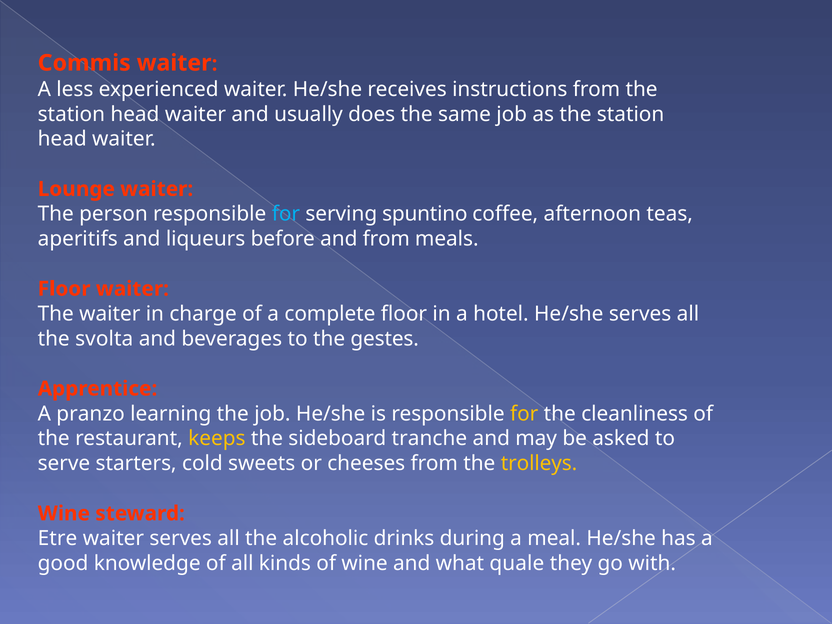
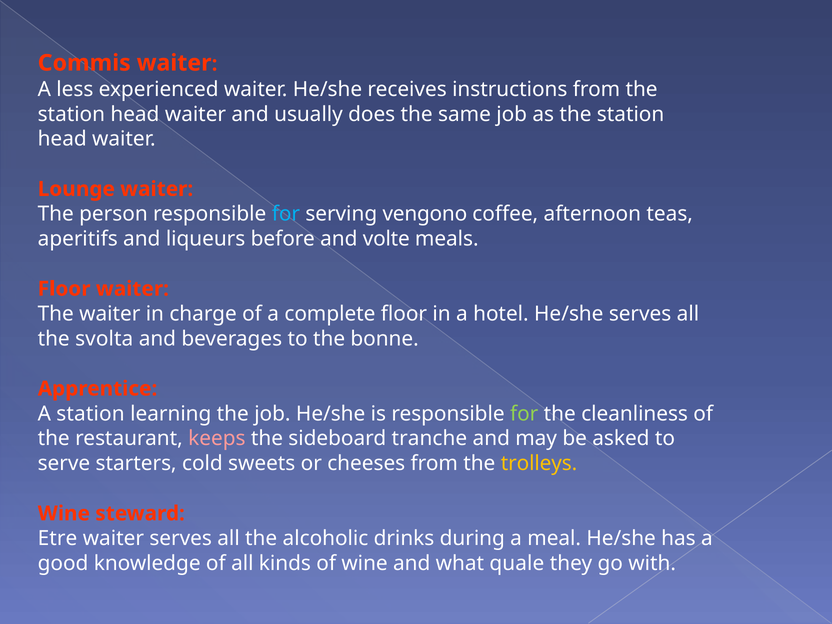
spuntino: spuntino -> vengono
and from: from -> volte
gestes: gestes -> bonne
A pranzo: pranzo -> station
for at (524, 414) colour: yellow -> light green
keeps colour: yellow -> pink
